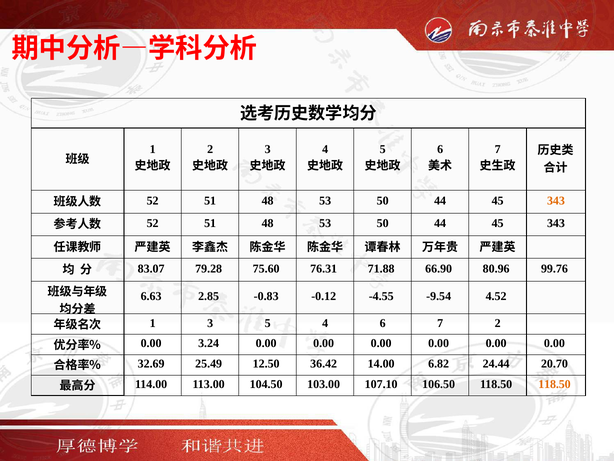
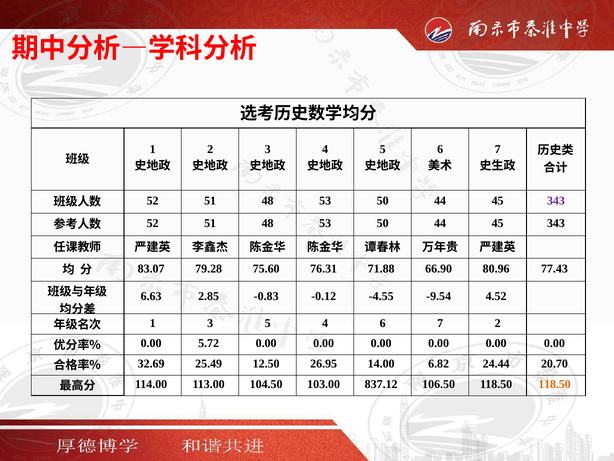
343 at (556, 200) colour: orange -> purple
99.76: 99.76 -> 77.43
3.24: 3.24 -> 5.72
36.42: 36.42 -> 26.95
107.10: 107.10 -> 837.12
